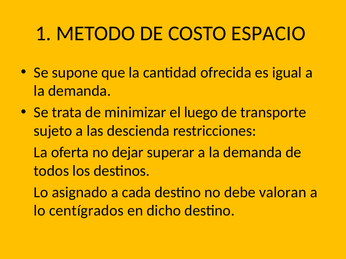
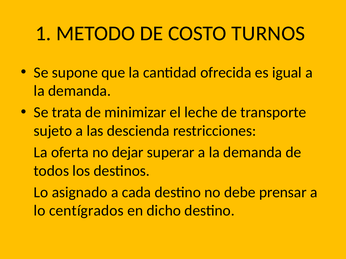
ESPACIO: ESPACIO -> TURNOS
luego: luego -> leche
valoran: valoran -> prensar
